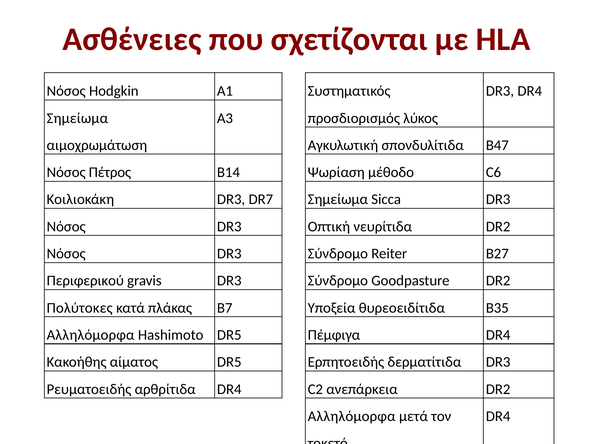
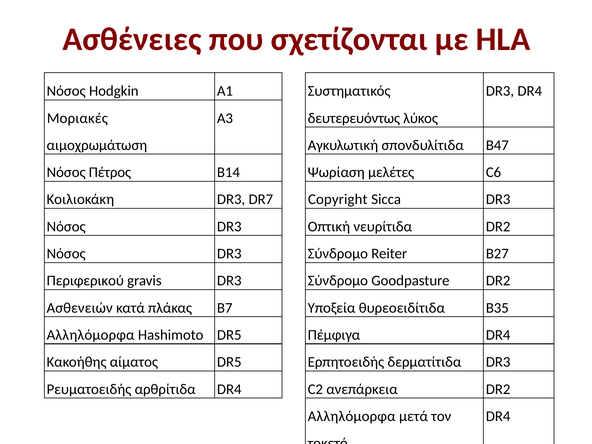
προσδιορισμός: προσδιορισμός -> δευτερευόντως
Σημείωμα at (77, 118): Σημείωμα -> Μοριακές
μέθοδο: μέθοδο -> μελέτες
Σημείωμα at (338, 199): Σημείωμα -> Copyright
Πολύτοκες: Πολύτοκες -> Ασθενειών
